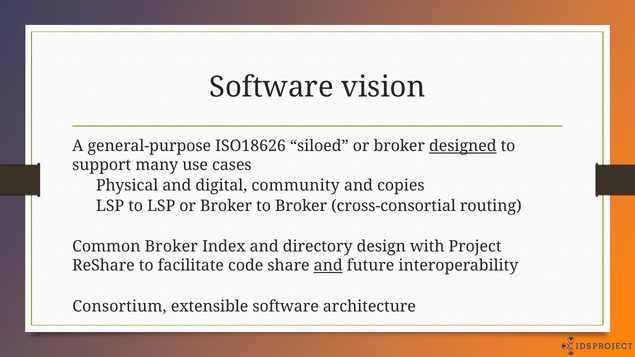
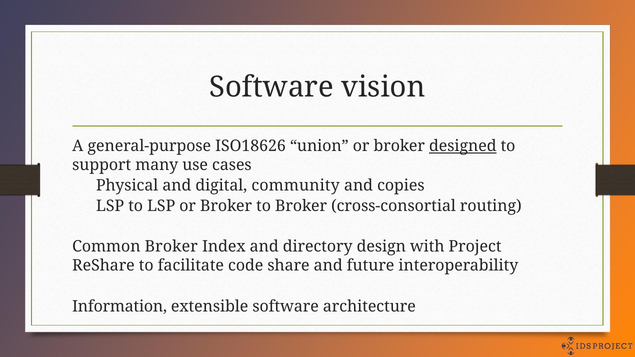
siloed: siloed -> union
and at (328, 266) underline: present -> none
Consortium: Consortium -> Information
